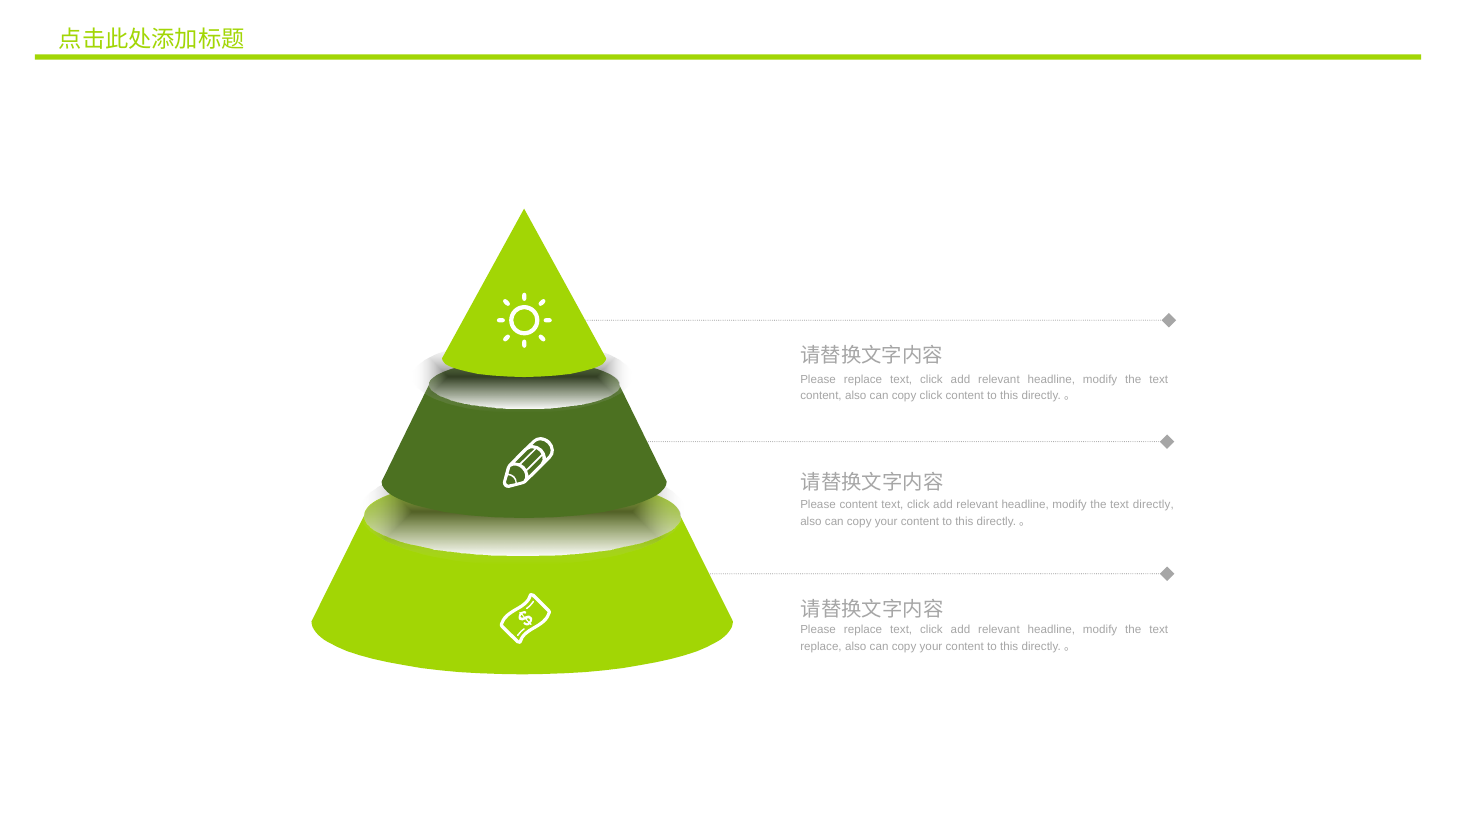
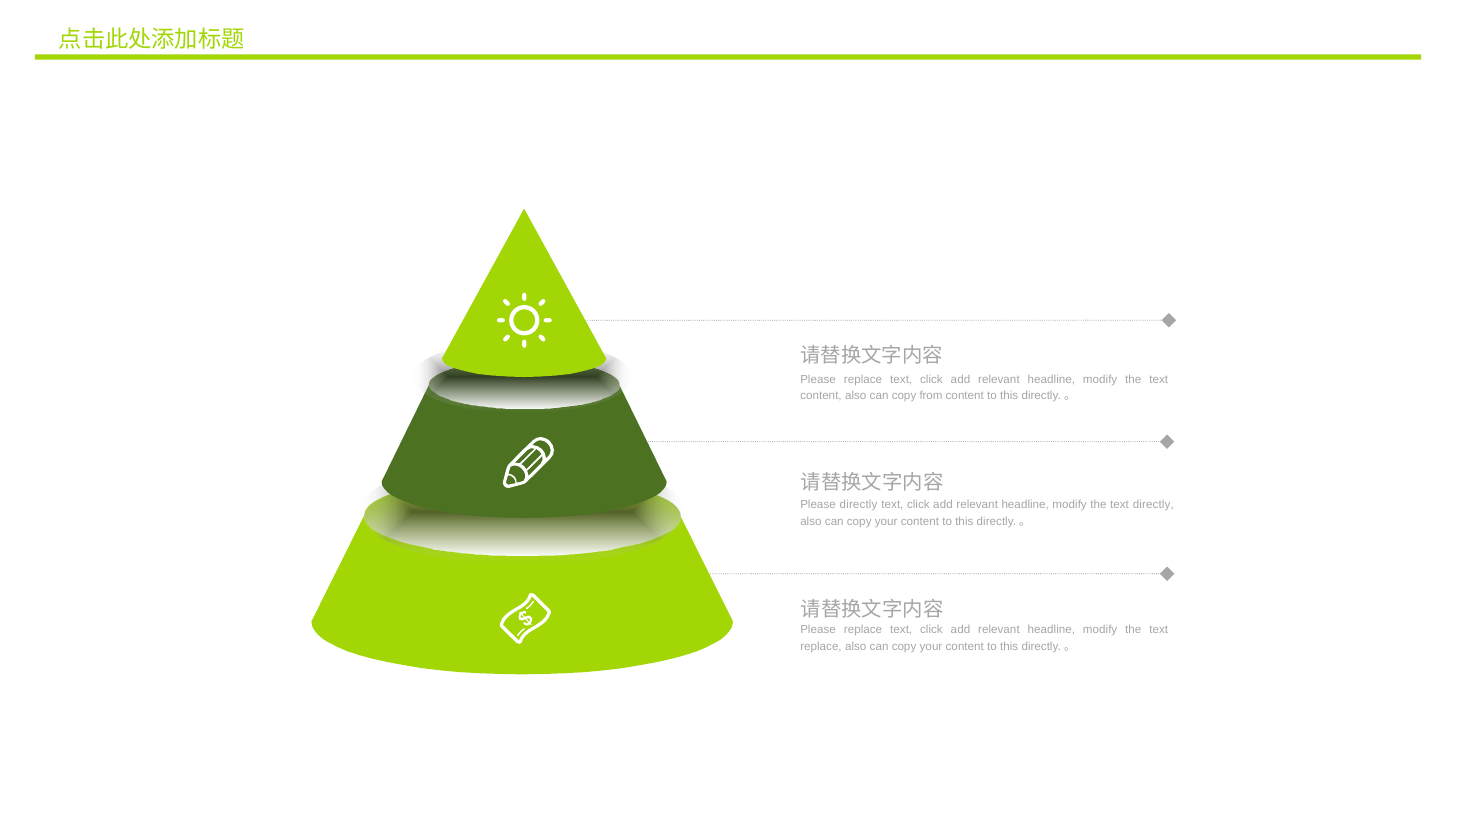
copy click: click -> from
Please content: content -> directly
